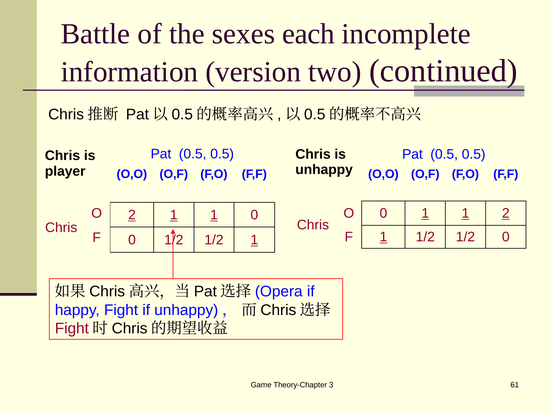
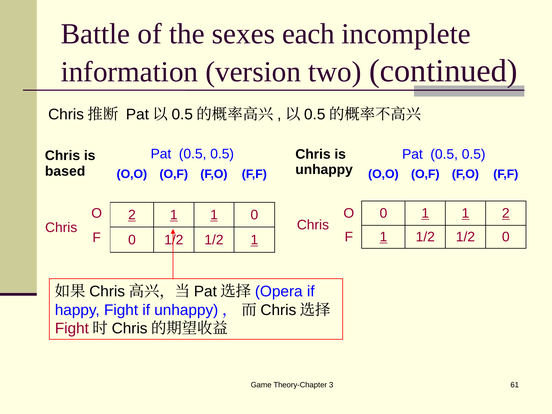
player: player -> based
